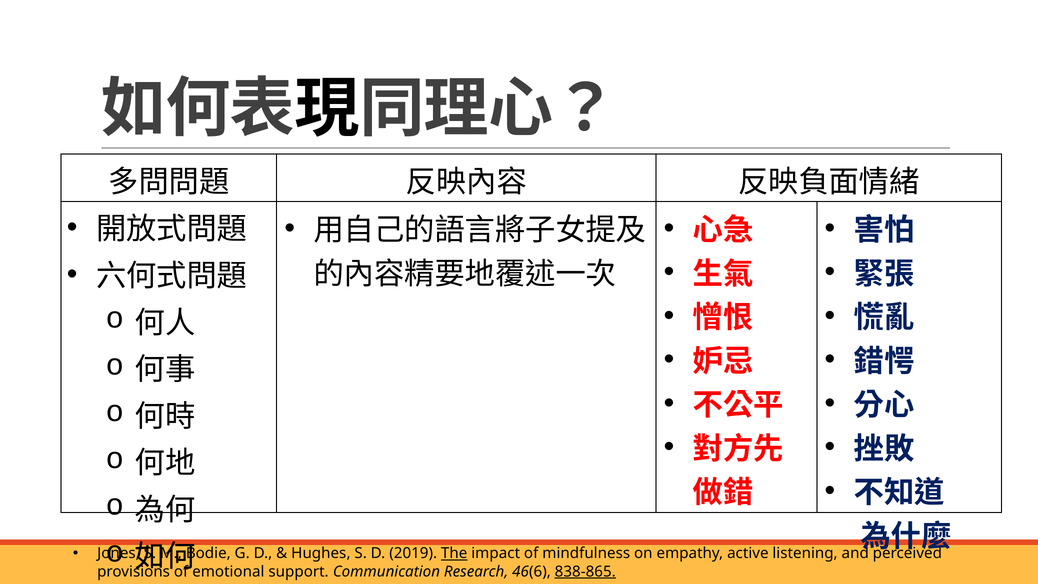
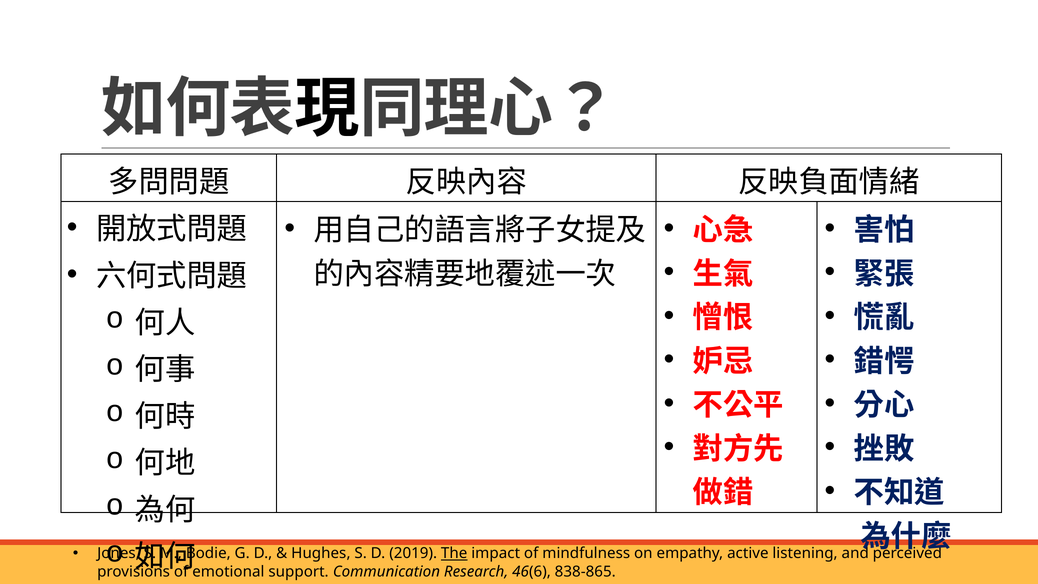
838-865 underline: present -> none
